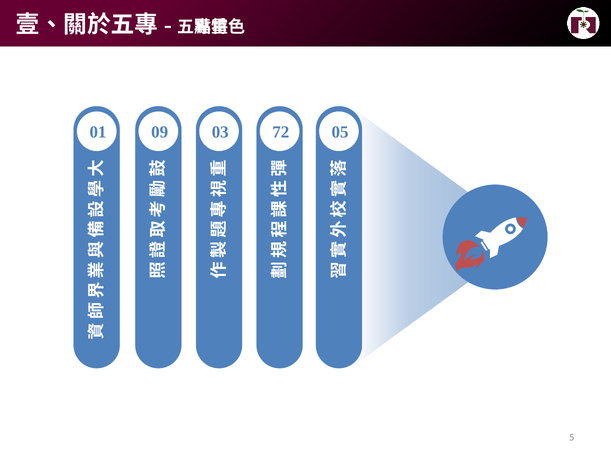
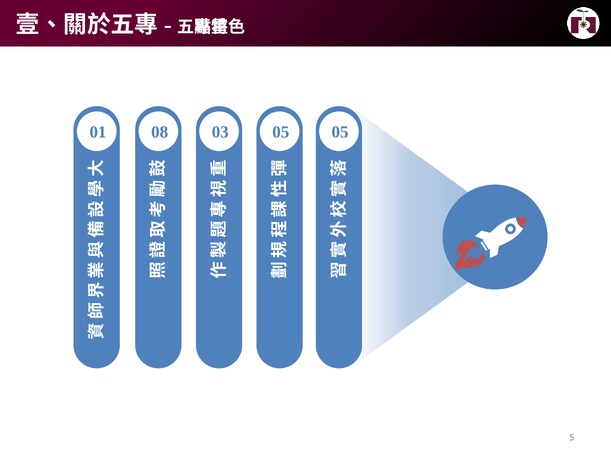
09: 09 -> 08
03 72: 72 -> 05
